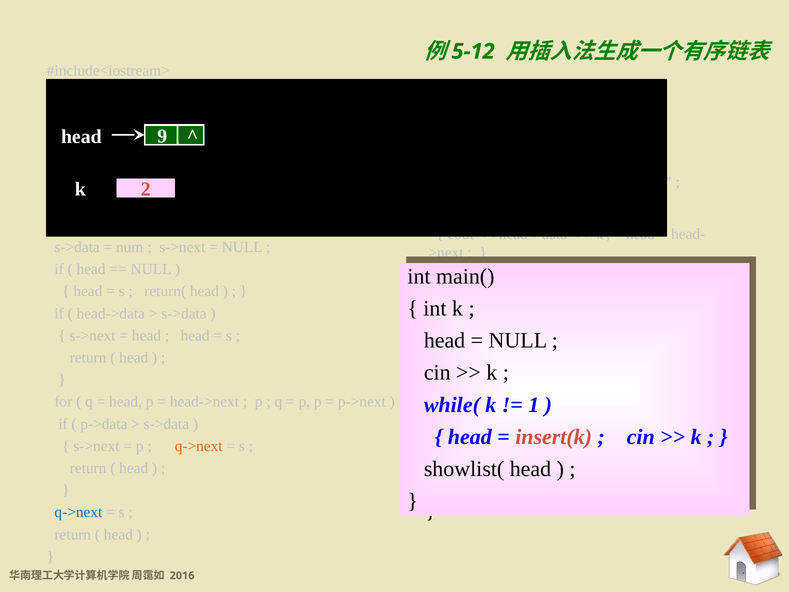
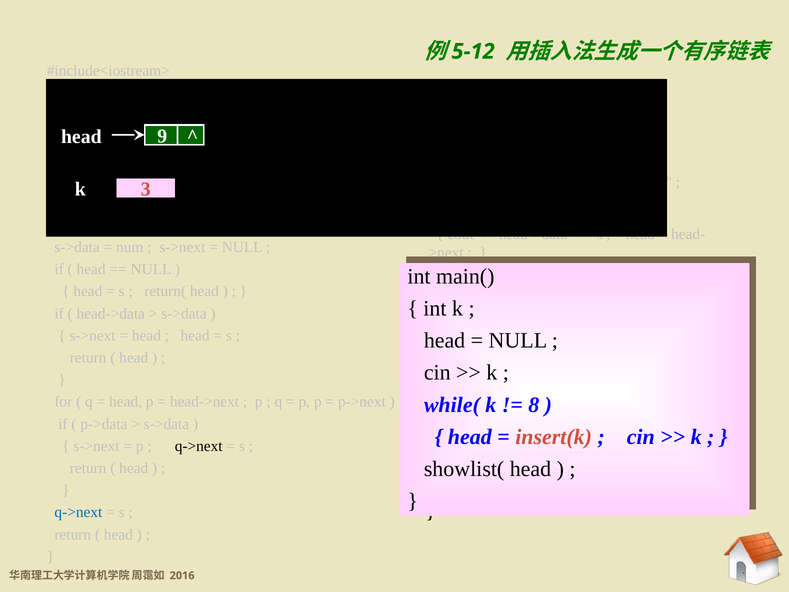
2: 2 -> 3
1: 1 -> 8
q->next at (199, 446) colour: orange -> black
